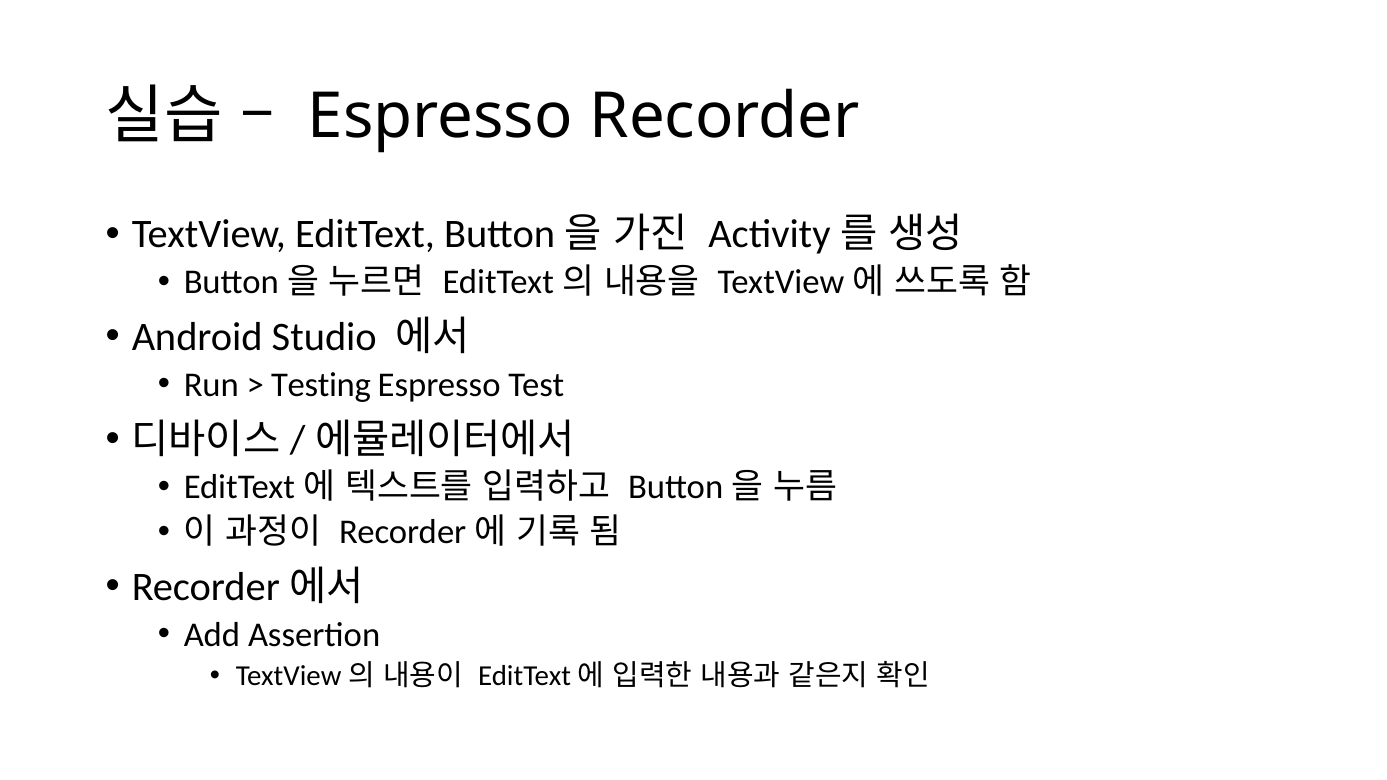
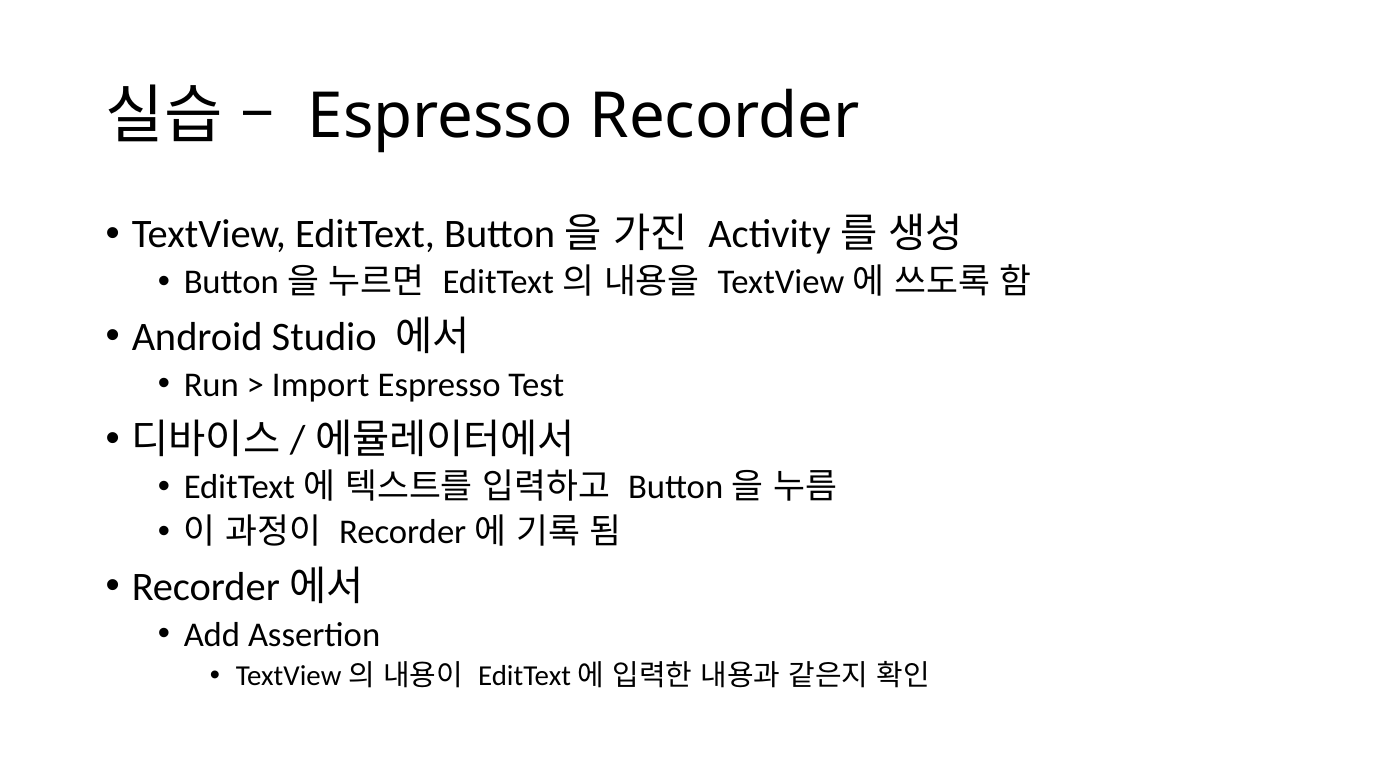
Testing: Testing -> Import
